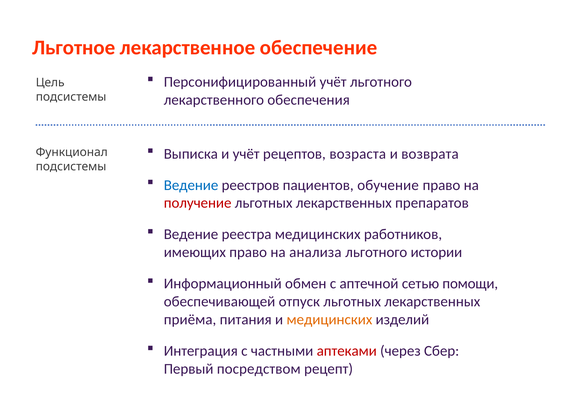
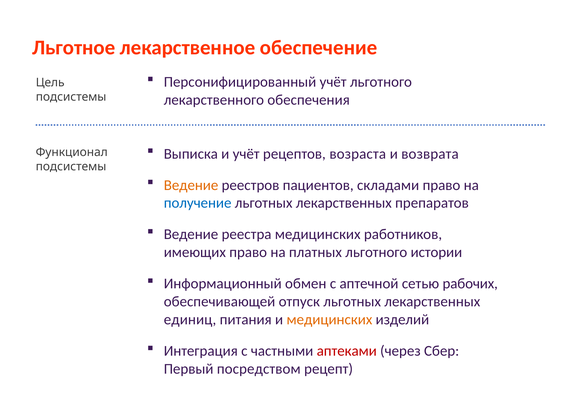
Ведение at (191, 185) colour: blue -> orange
обучение: обучение -> складами
получение colour: red -> blue
анализа: анализа -> платных
помощи: помощи -> рабочих
приёма: приёма -> единиц
